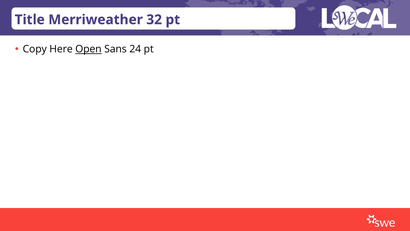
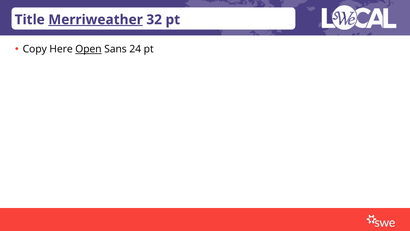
Merriweather underline: none -> present
